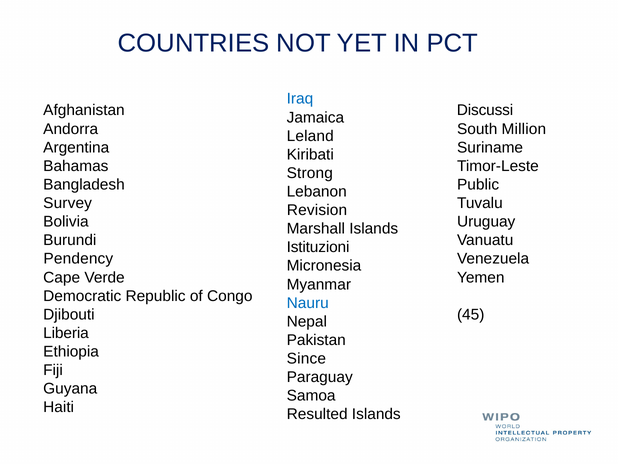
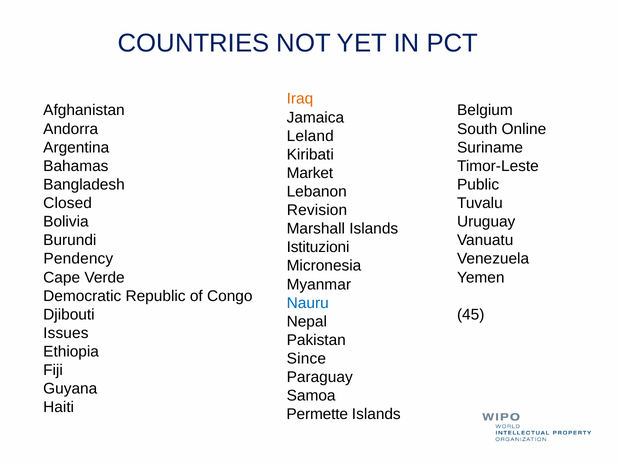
Iraq colour: blue -> orange
Discussi: Discussi -> Belgium
Million: Million -> Online
Strong: Strong -> Market
Survey: Survey -> Closed
Liberia: Liberia -> Issues
Resulted: Resulted -> Permette
